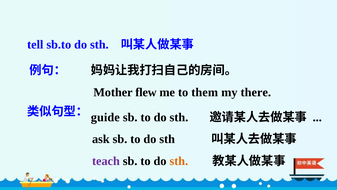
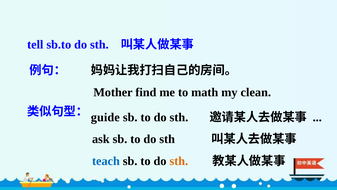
flew: flew -> find
them: them -> math
there: there -> clean
teach colour: purple -> blue
